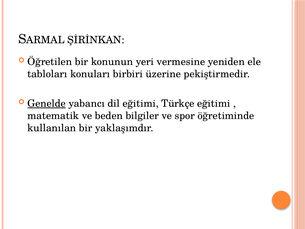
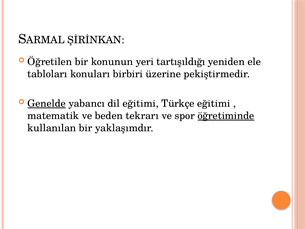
vermesine: vermesine -> tartışıldığı
bilgiler: bilgiler -> tekrarı
öğretiminde underline: none -> present
